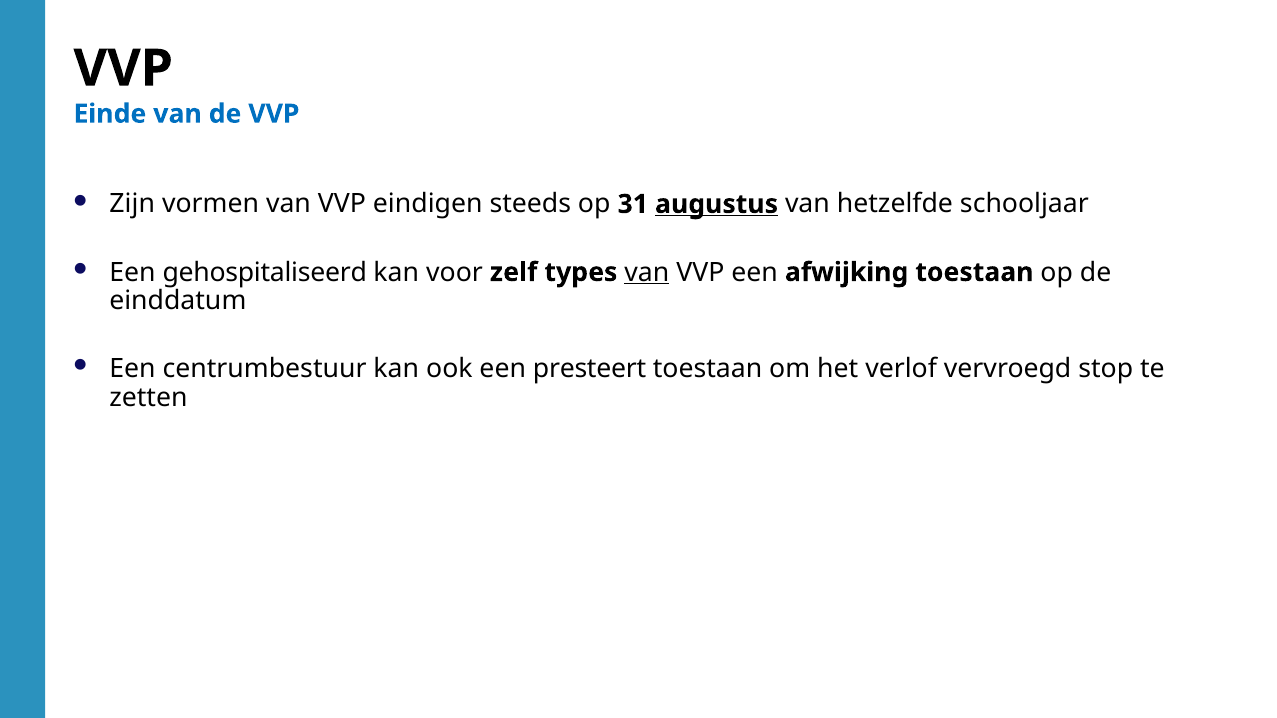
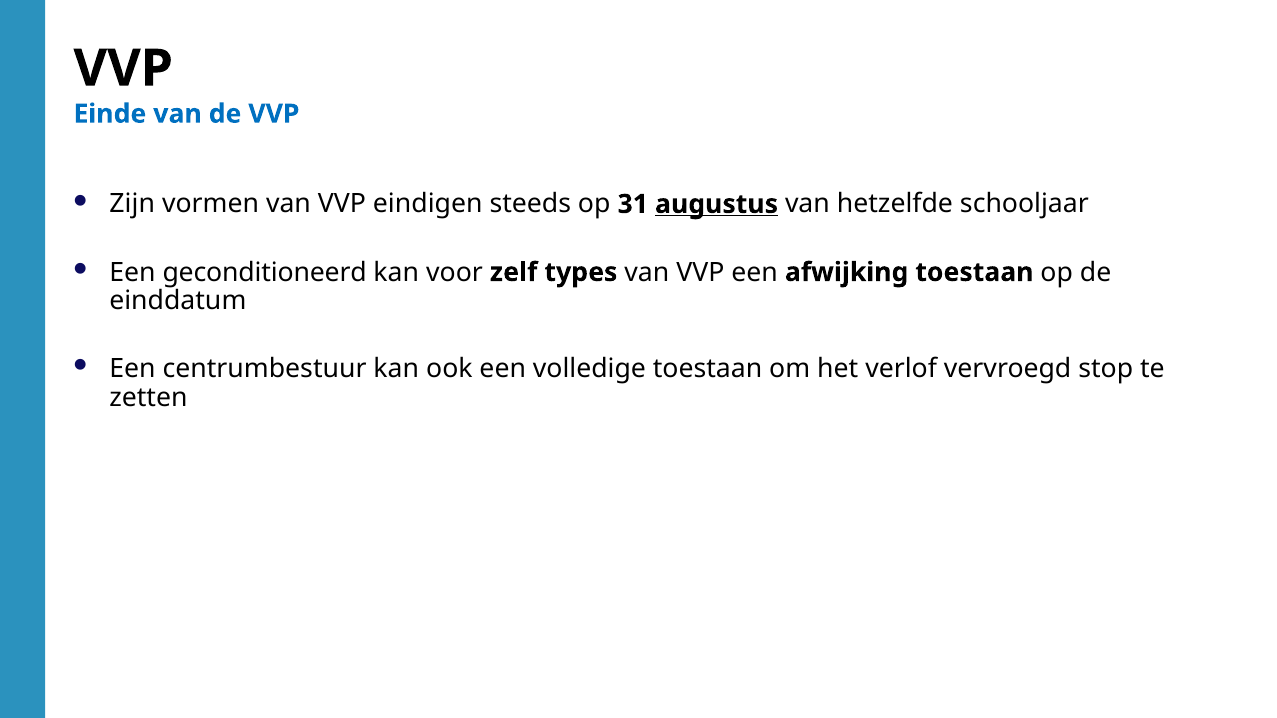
gehospitaliseerd: gehospitaliseerd -> geconditioneerd
van at (647, 272) underline: present -> none
presteert: presteert -> volledige
